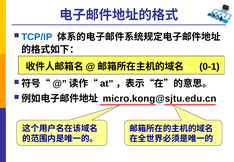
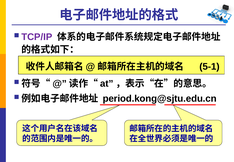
TCP/IP colour: blue -> purple
0-1: 0-1 -> 5-1
micro.kong@sjtu.edu.cn: micro.kong@sjtu.edu.cn -> period.kong@sjtu.edu.cn
